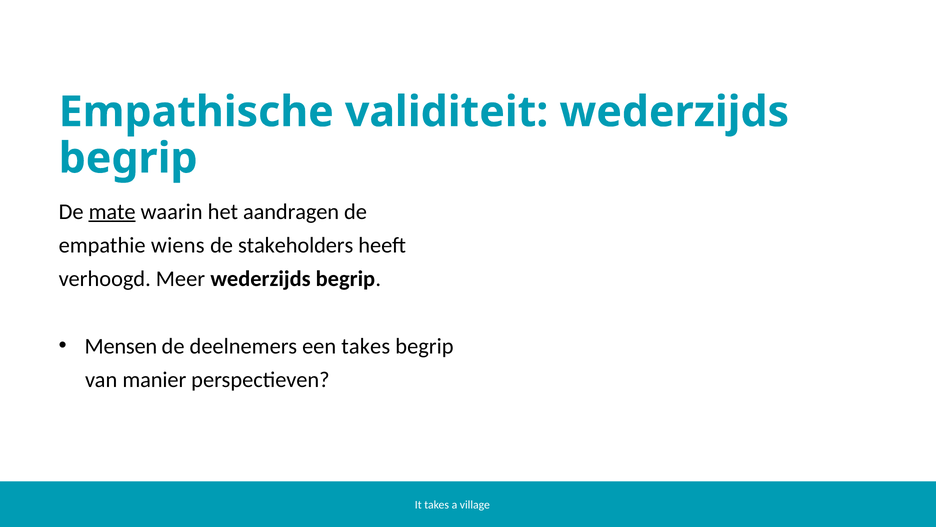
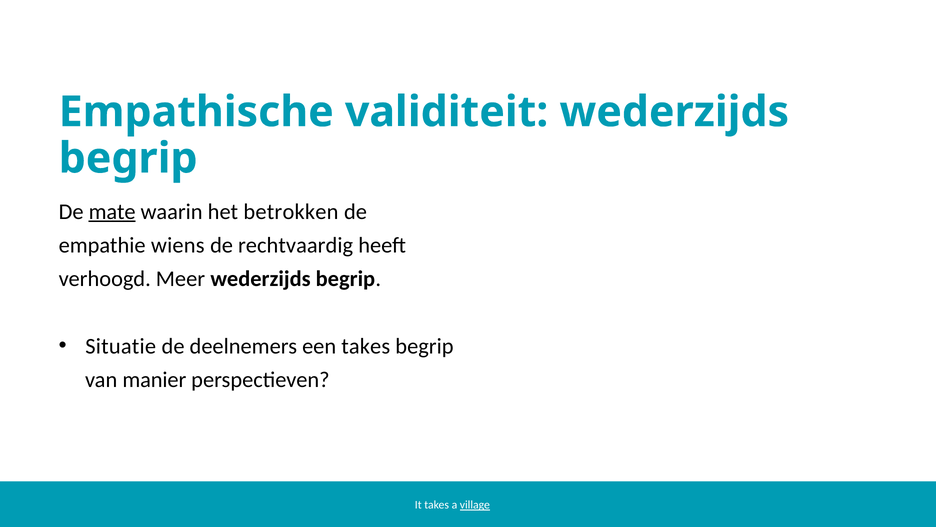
aandragen: aandragen -> betrokken
stakeholders: stakeholders -> rechtvaardig
Mensen: Mensen -> Situatie
village underline: none -> present
